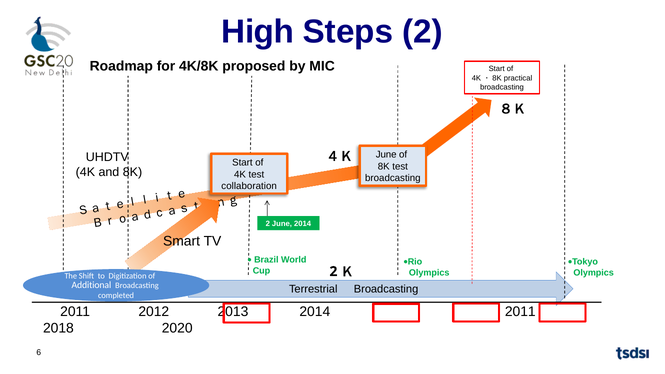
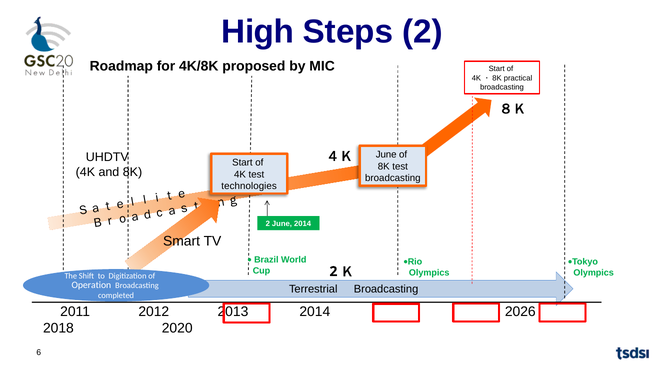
collaboration: collaboration -> technologies
Additional: Additional -> Operation
2014 2011: 2011 -> 2026
